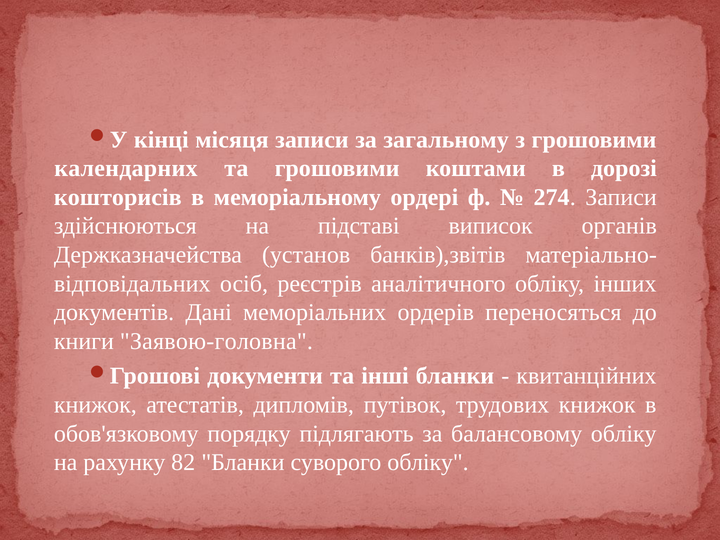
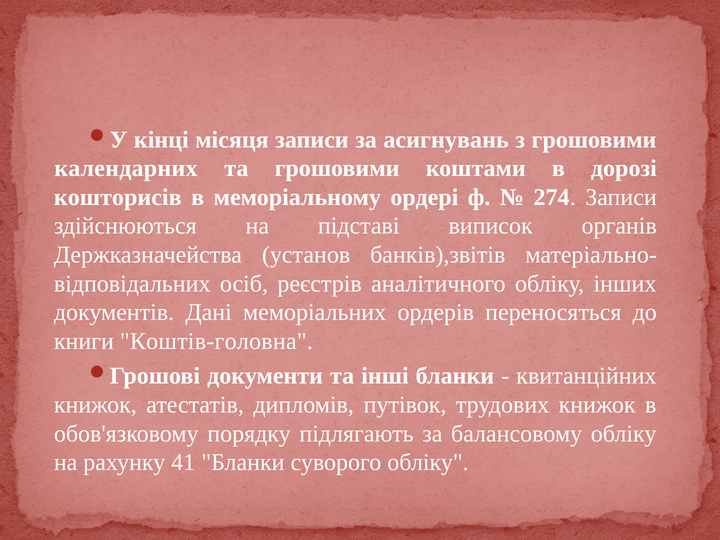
загальному: загальному -> асигнувань
Заявою-головна: Заявою-головна -> Коштів-головна
82: 82 -> 41
